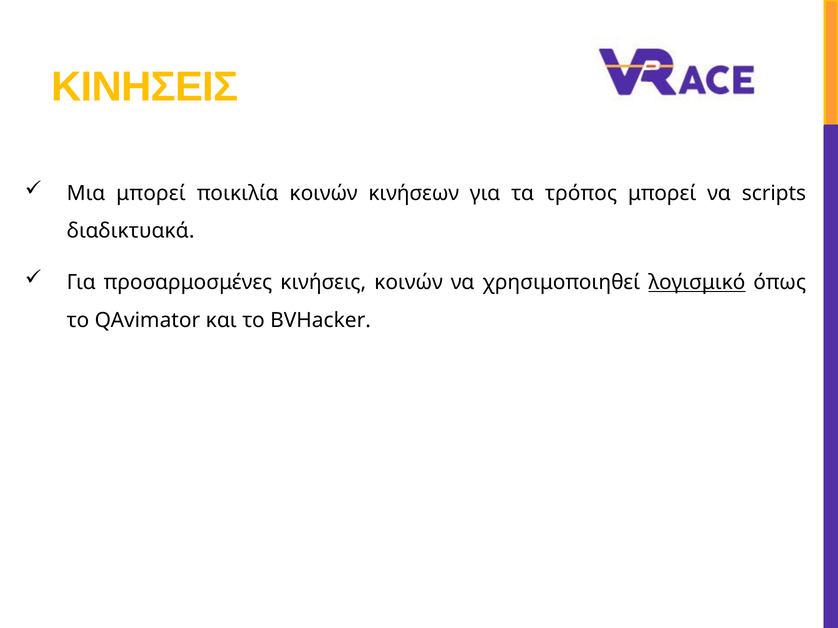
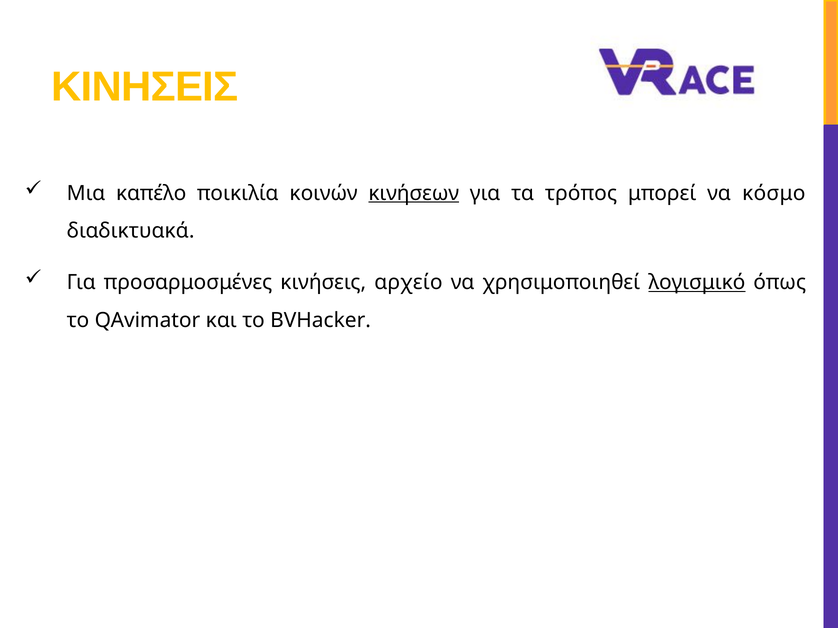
Μια μπορεί: μπορεί -> καπέλο
κινήσεων underline: none -> present
scripts: scripts -> κόσμο
κινήσεις κοινών: κοινών -> αρχείο
